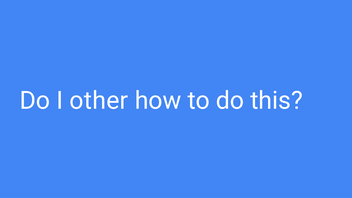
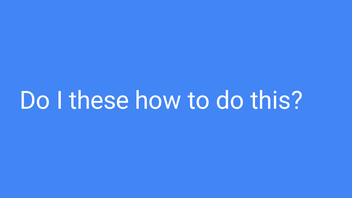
other: other -> these
